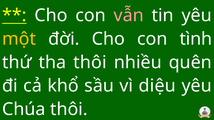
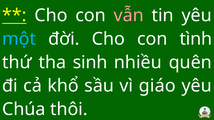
một colour: yellow -> light blue
tha thôi: thôi -> sinh
diệu: diệu -> giáo
